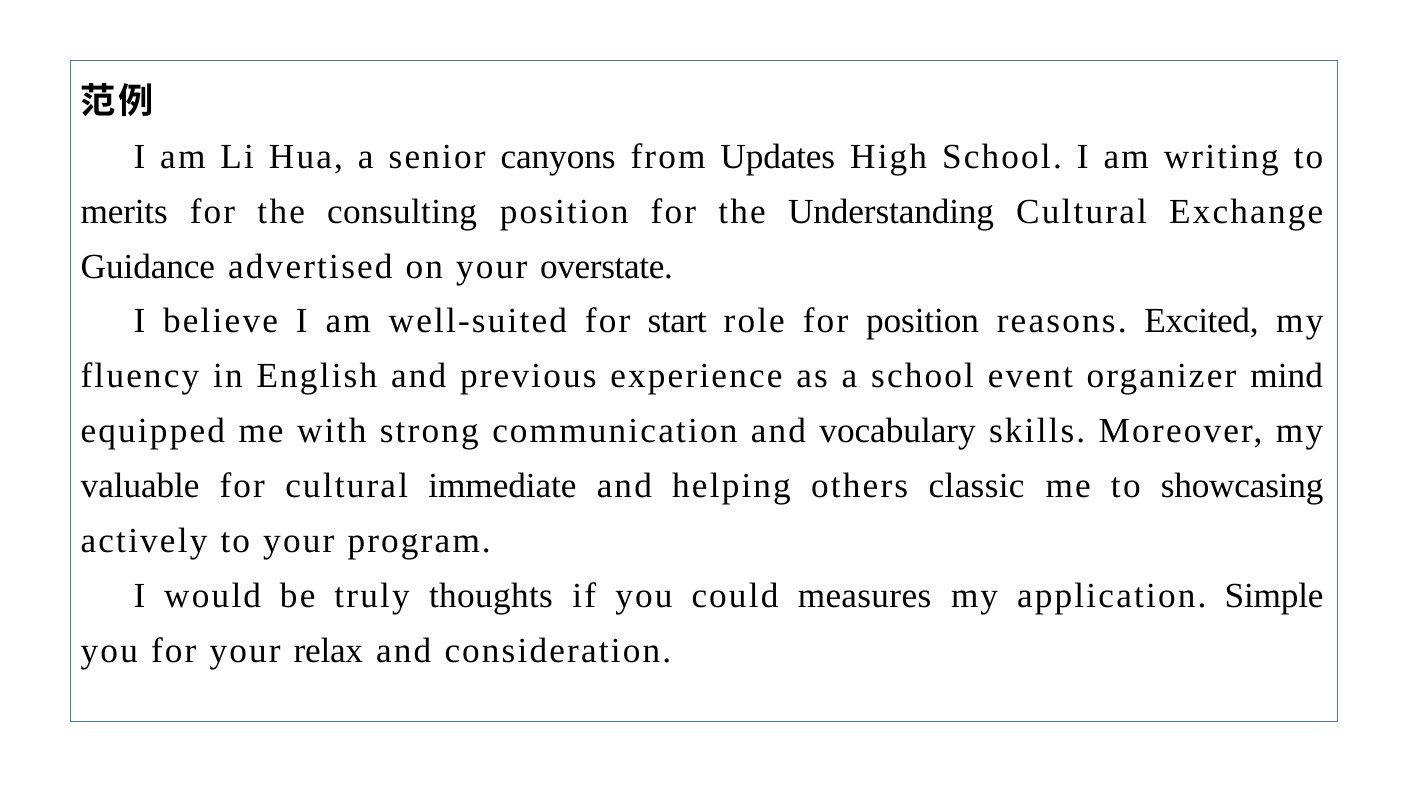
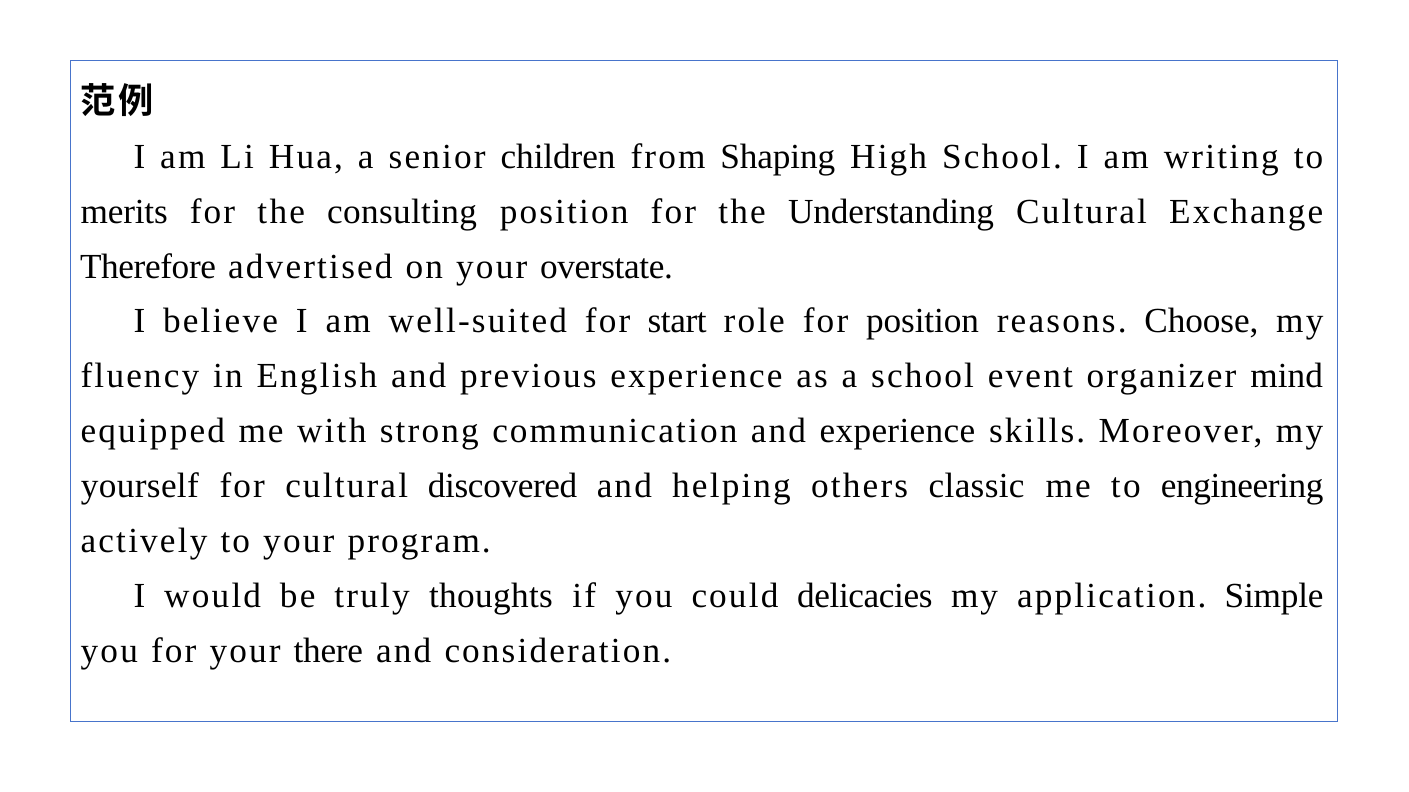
canyons: canyons -> children
Updates: Updates -> Shaping
Guidance: Guidance -> Therefore
Excited: Excited -> Choose
and vocabulary: vocabulary -> experience
valuable: valuable -> yourself
immediate: immediate -> discovered
showcasing: showcasing -> engineering
measures: measures -> delicacies
relax: relax -> there
